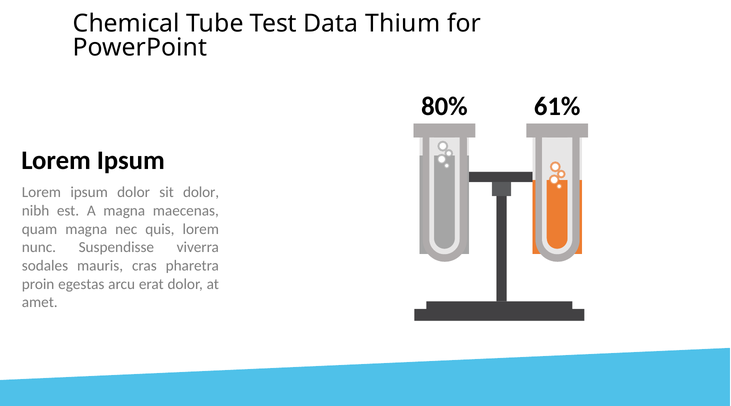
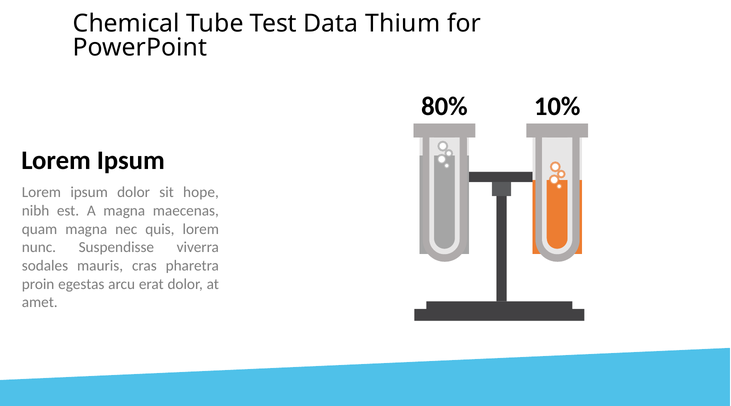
61%: 61% -> 10%
sit dolor: dolor -> hope
